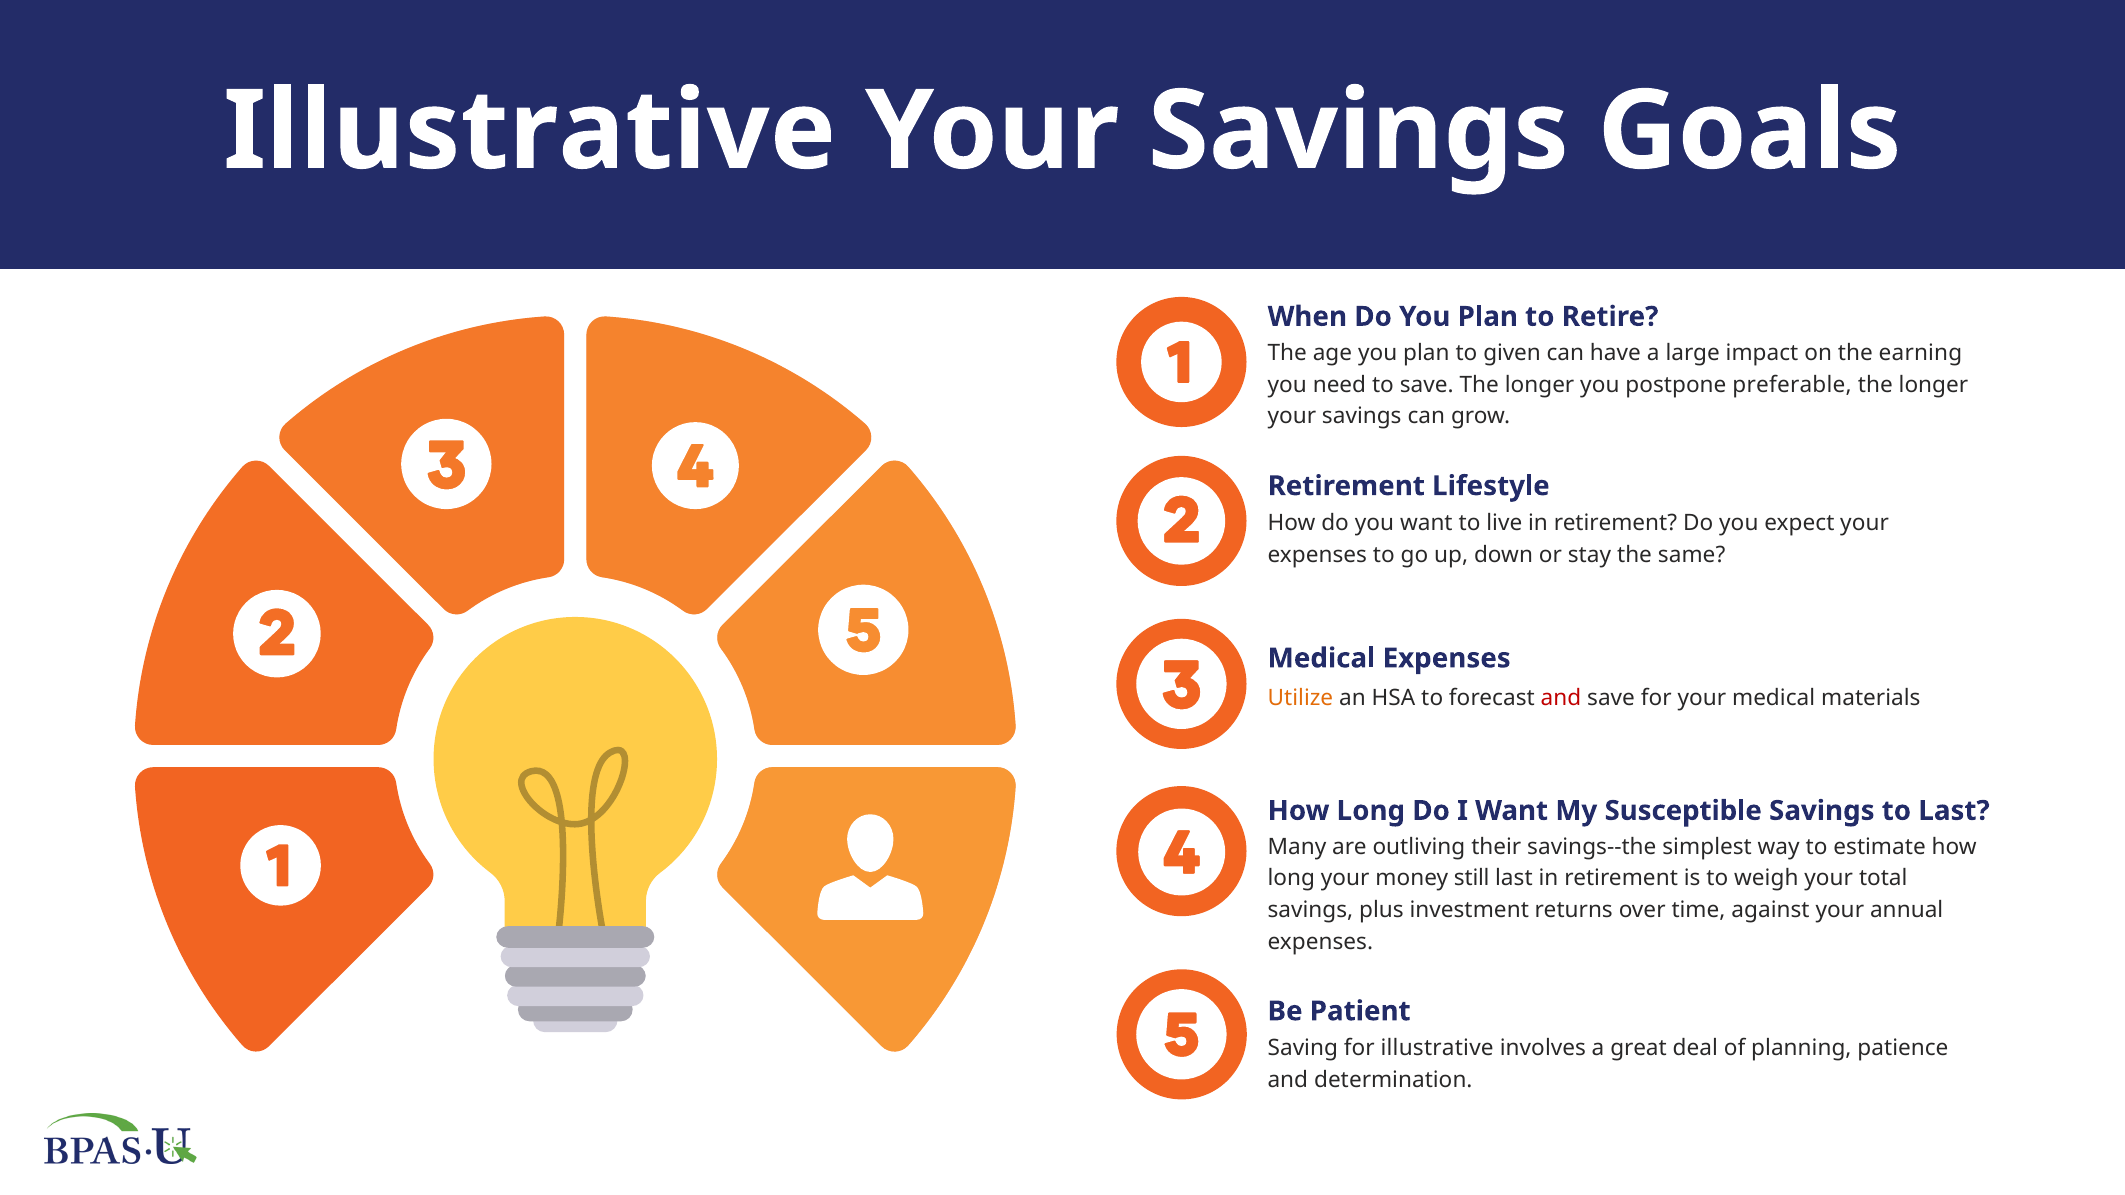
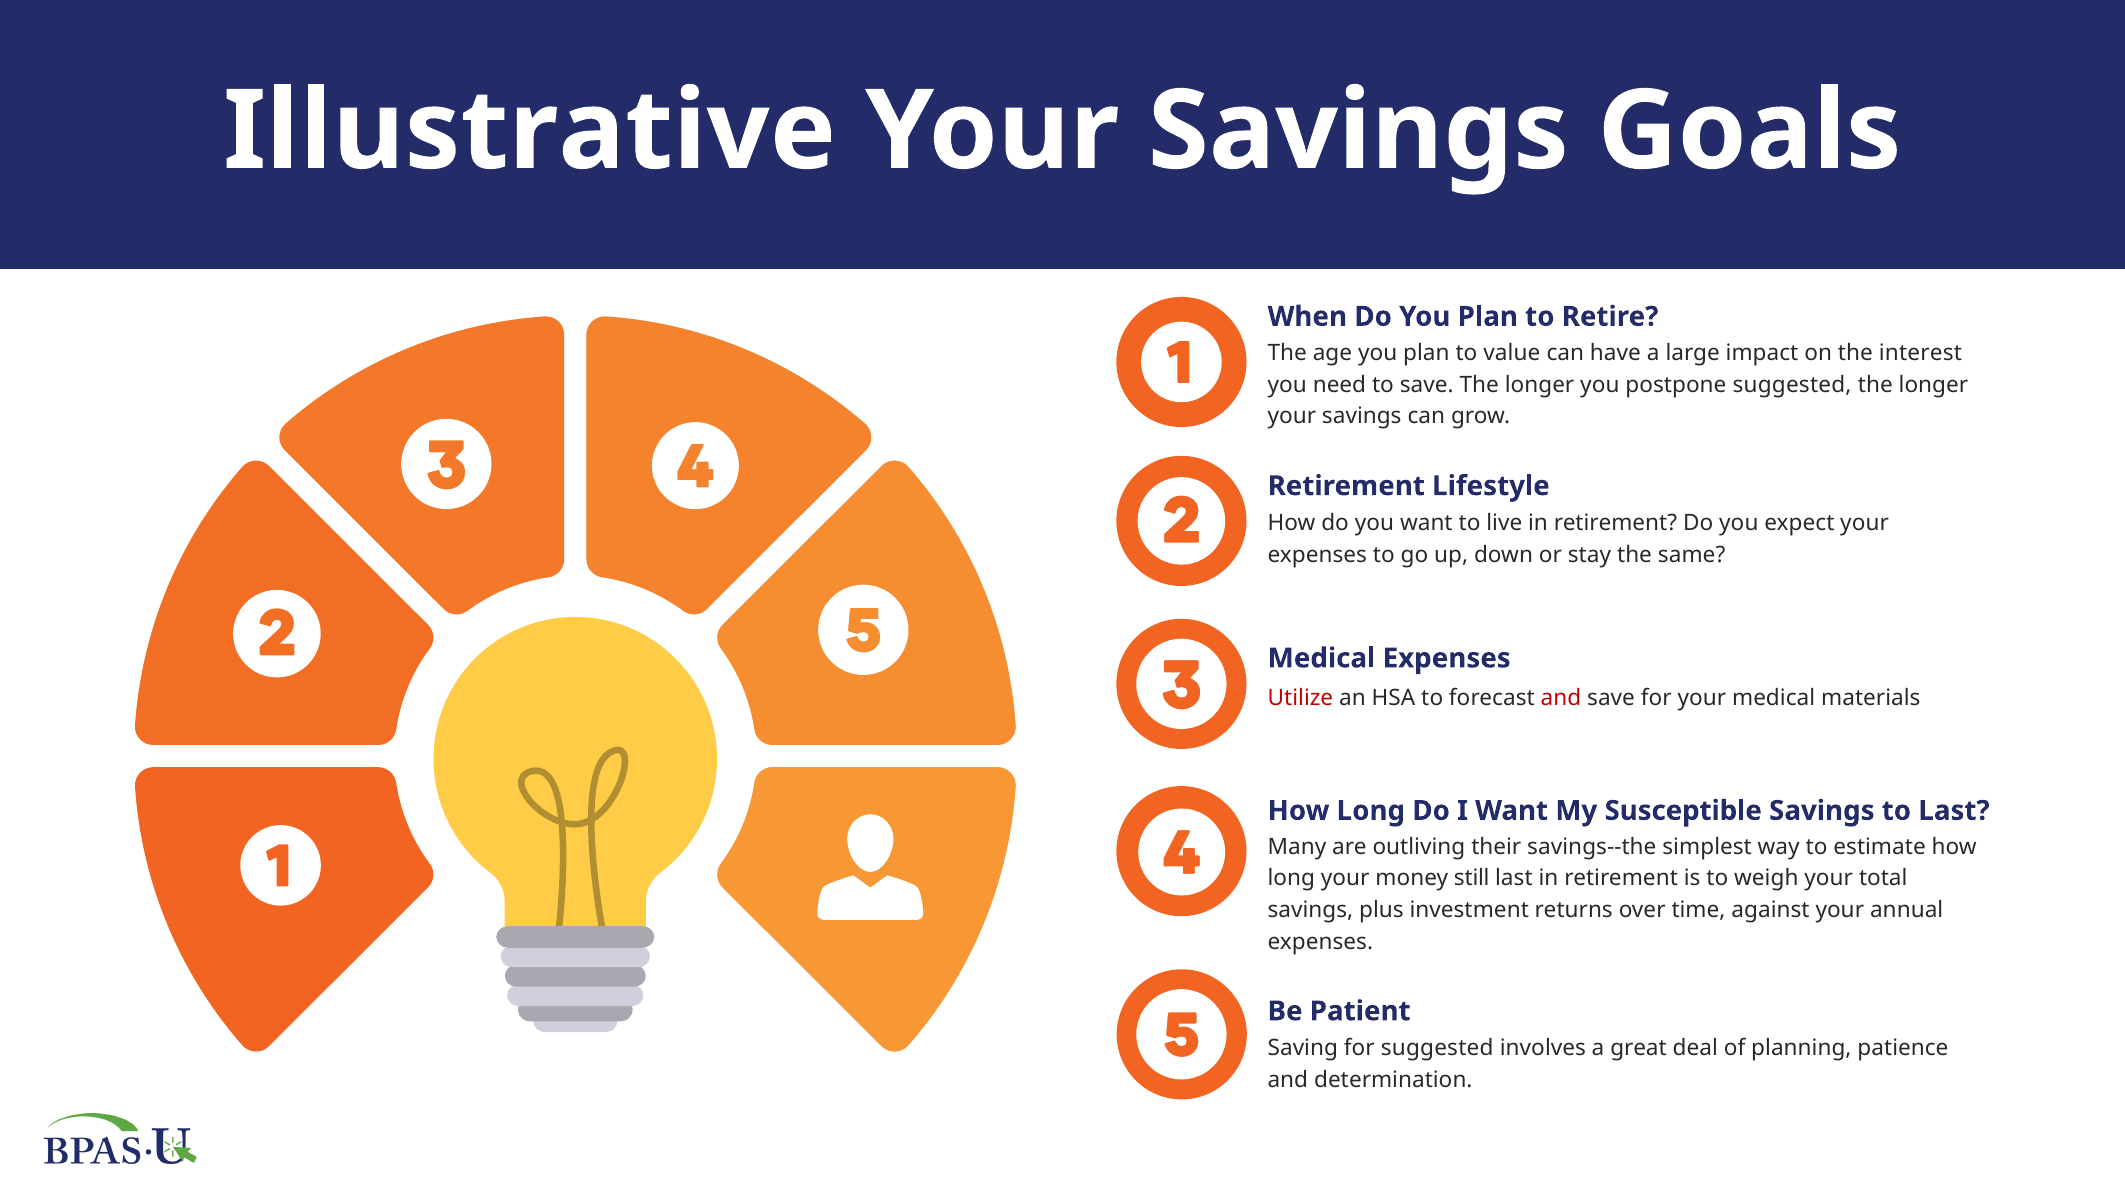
given: given -> value
earning: earning -> interest
postpone preferable: preferable -> suggested
Utilize colour: orange -> red
for illustrative: illustrative -> suggested
